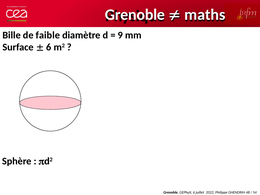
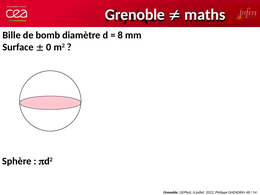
faible: faible -> bomb
9: 9 -> 8
6 at (49, 47): 6 -> 0
